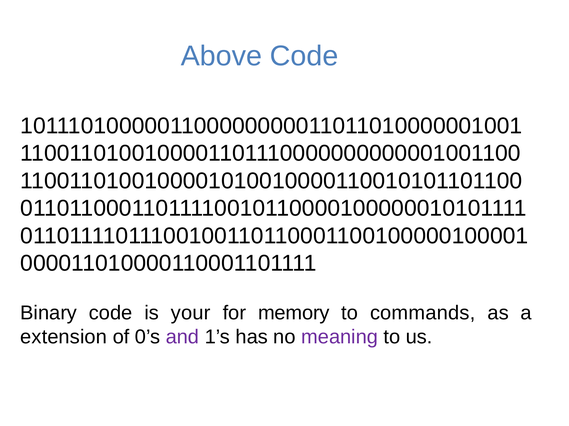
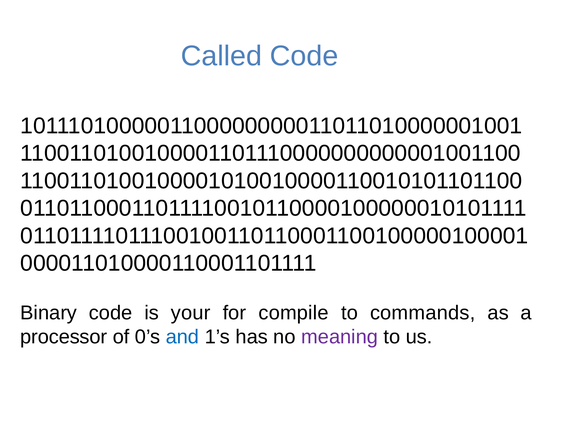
Above: Above -> Called
memory: memory -> compile
extension: extension -> processor
and colour: purple -> blue
